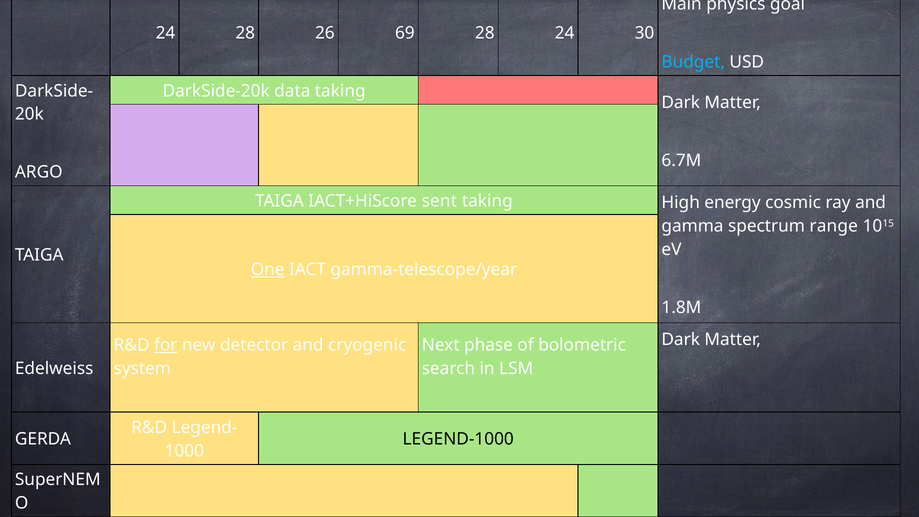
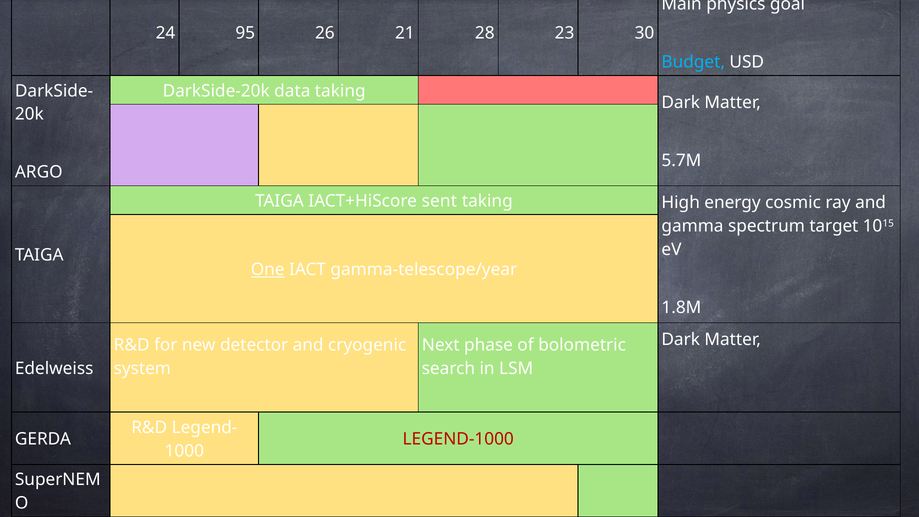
24 28: 28 -> 95
69: 69 -> 21
28 24: 24 -> 23
6.7M: 6.7M -> 5.7M
range: range -> target
for underline: present -> none
LEGEND-1000 colour: black -> red
